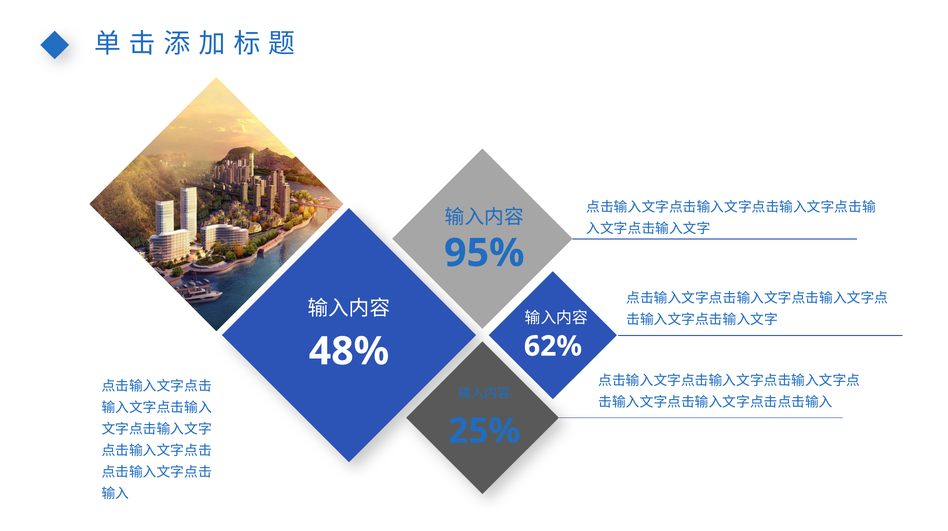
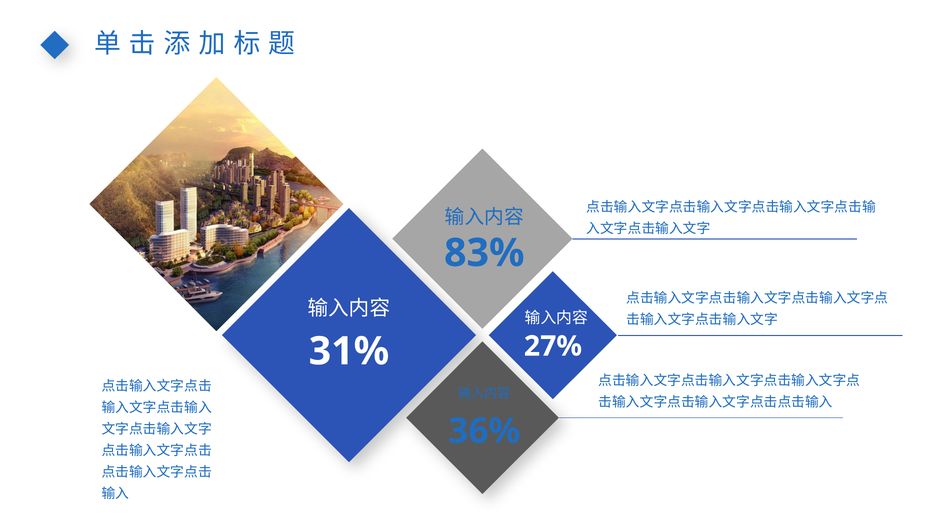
95%: 95% -> 83%
62%: 62% -> 27%
48%: 48% -> 31%
25%: 25% -> 36%
